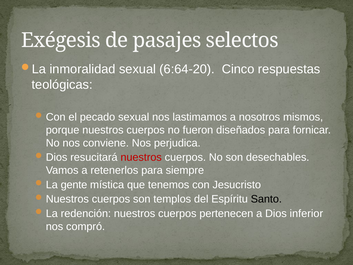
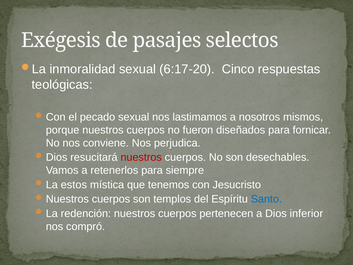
6:64-20: 6:64-20 -> 6:17-20
gente: gente -> estos
Santo colour: black -> blue
